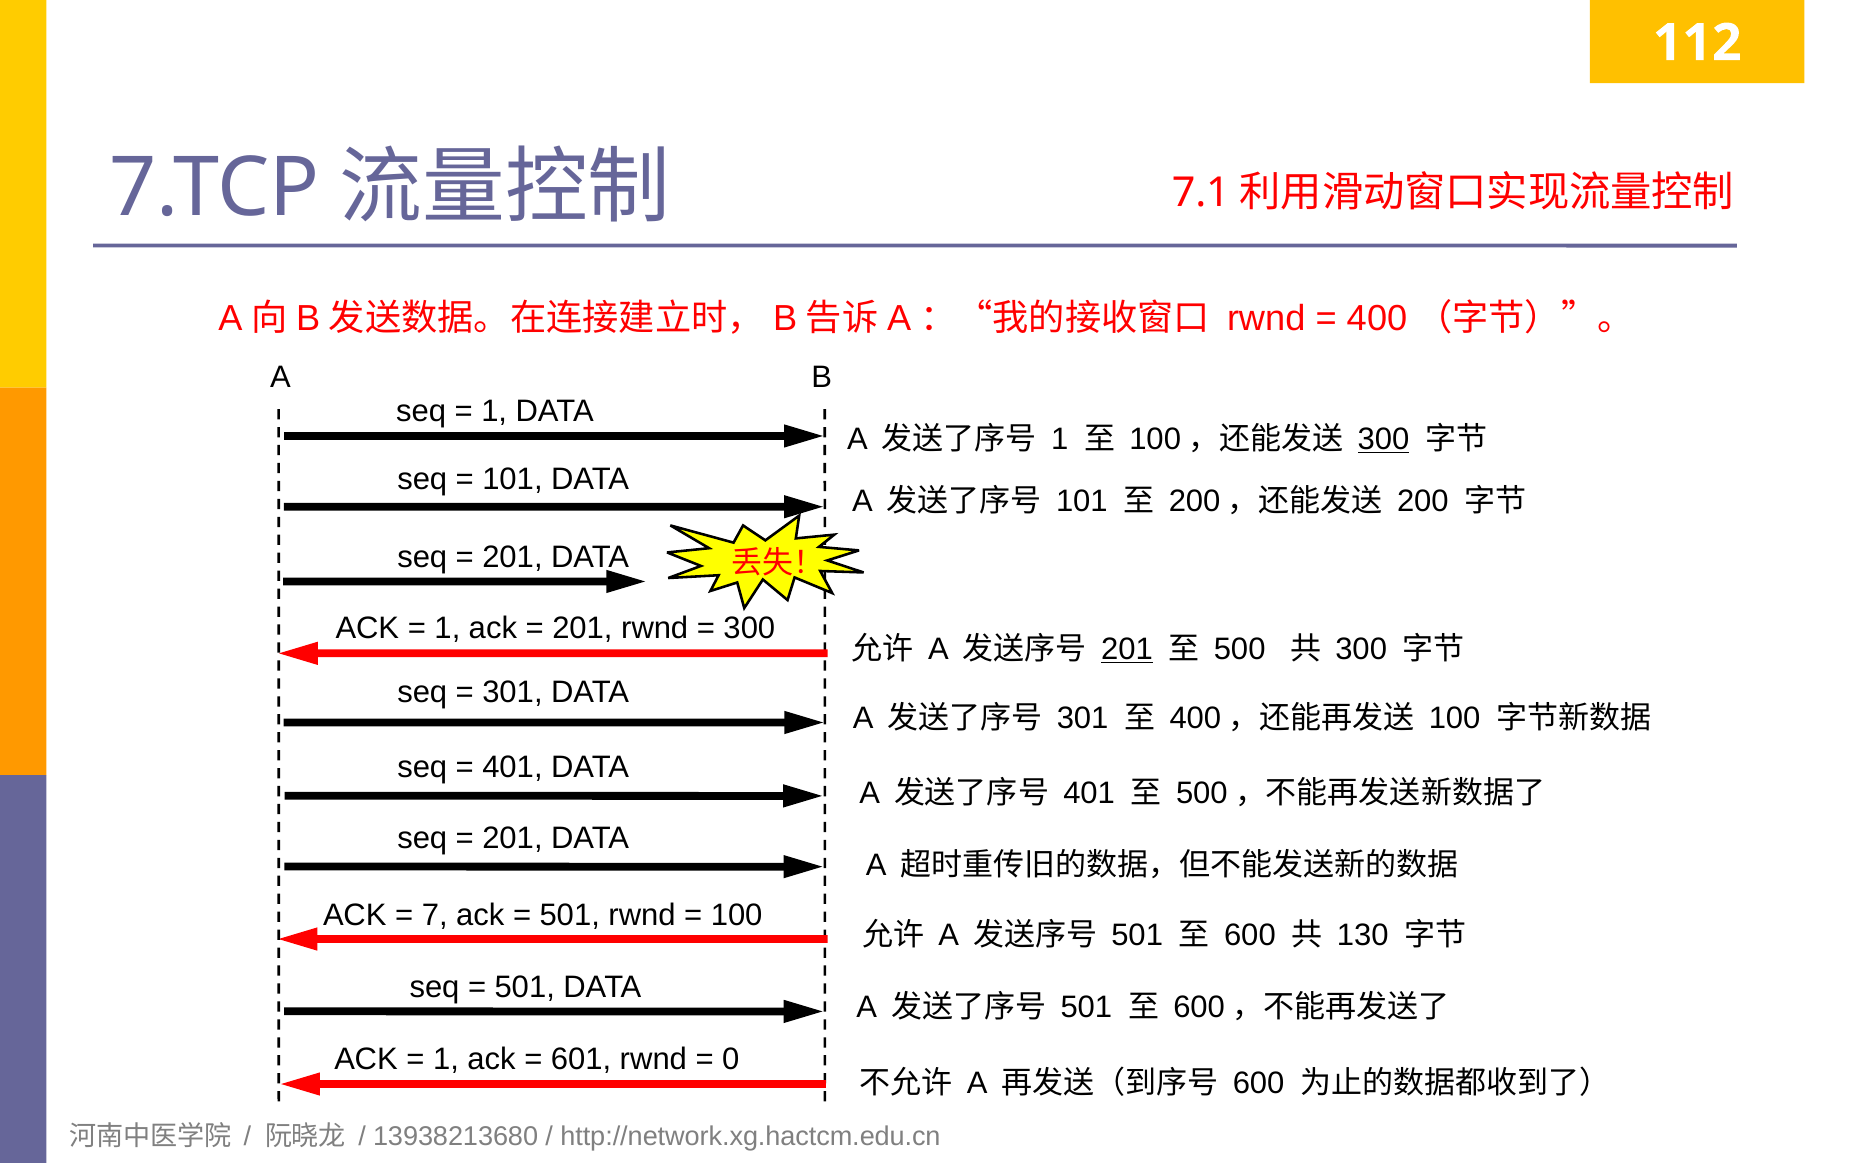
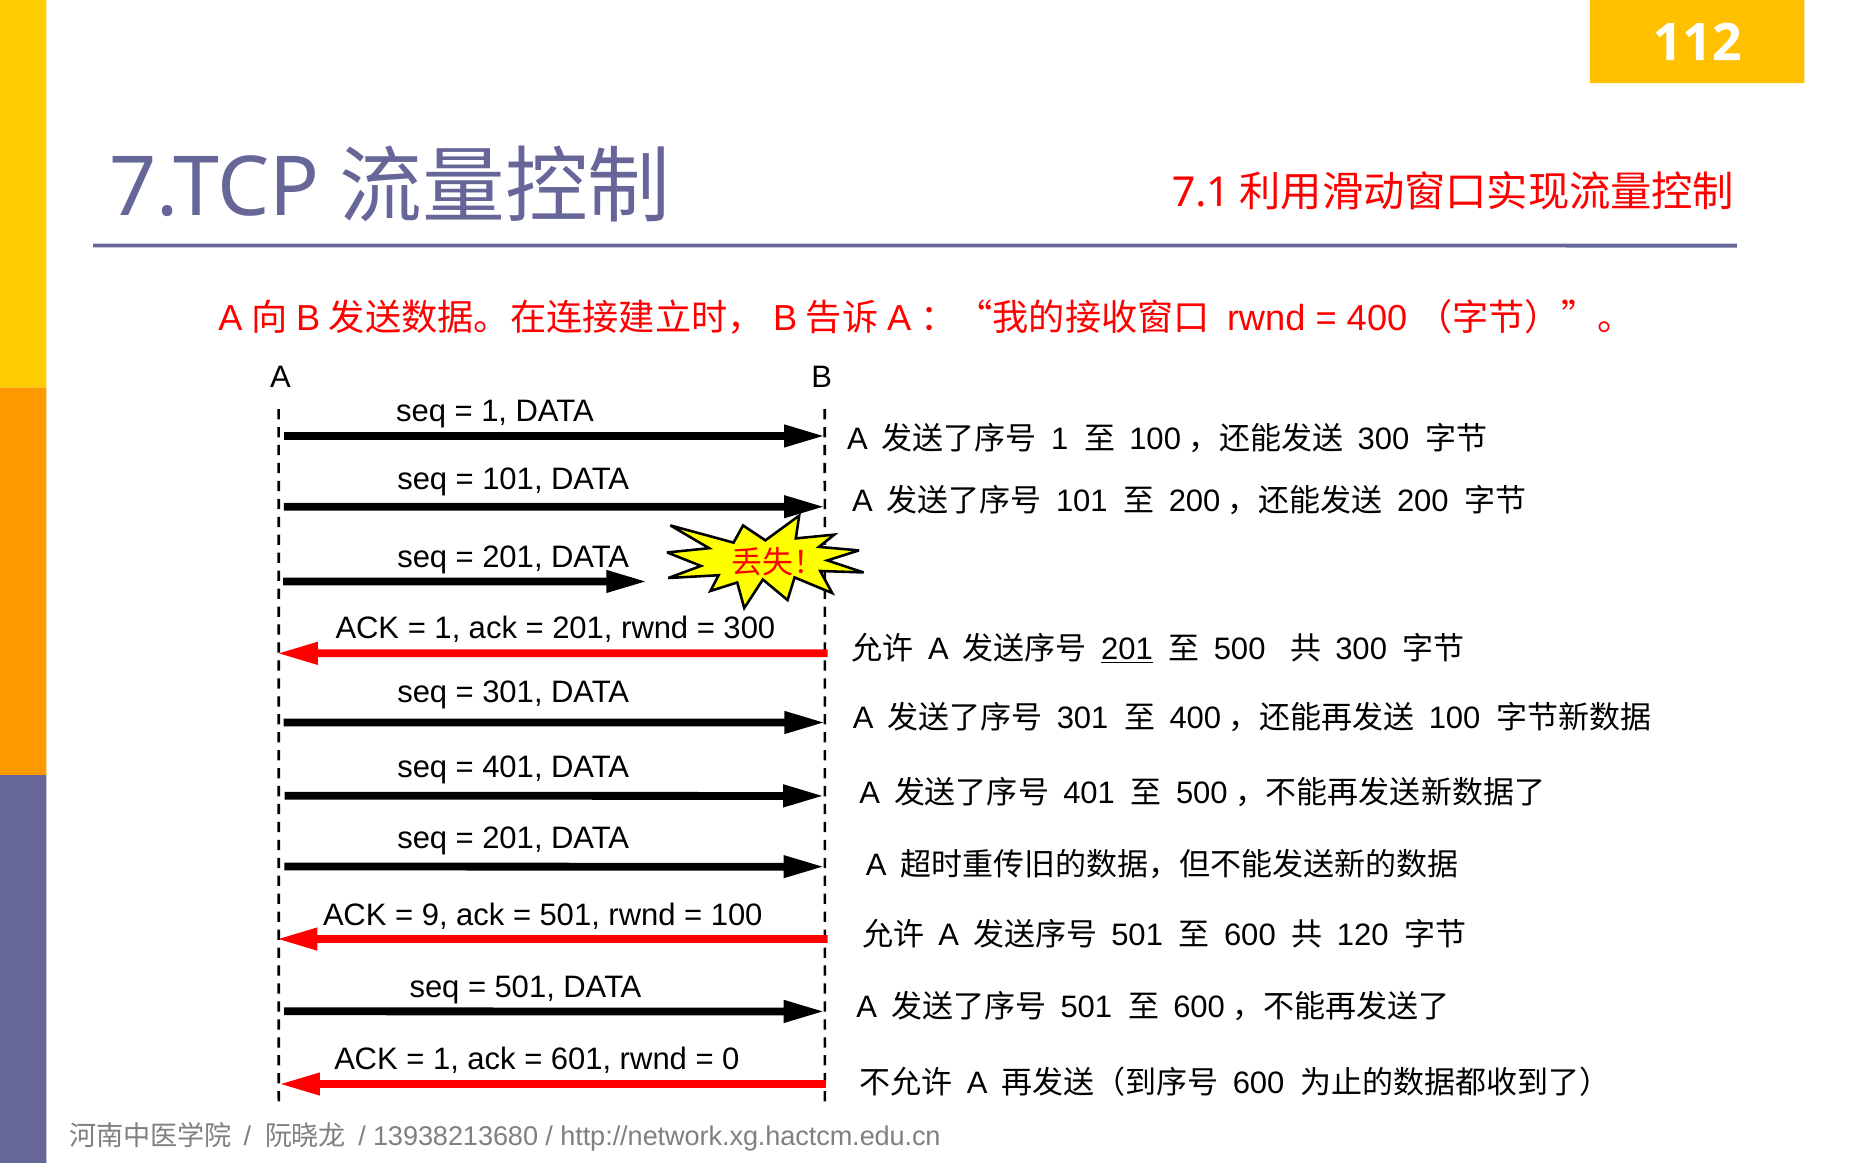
300 at (1383, 439) underline: present -> none
7: 7 -> 9
130: 130 -> 120
